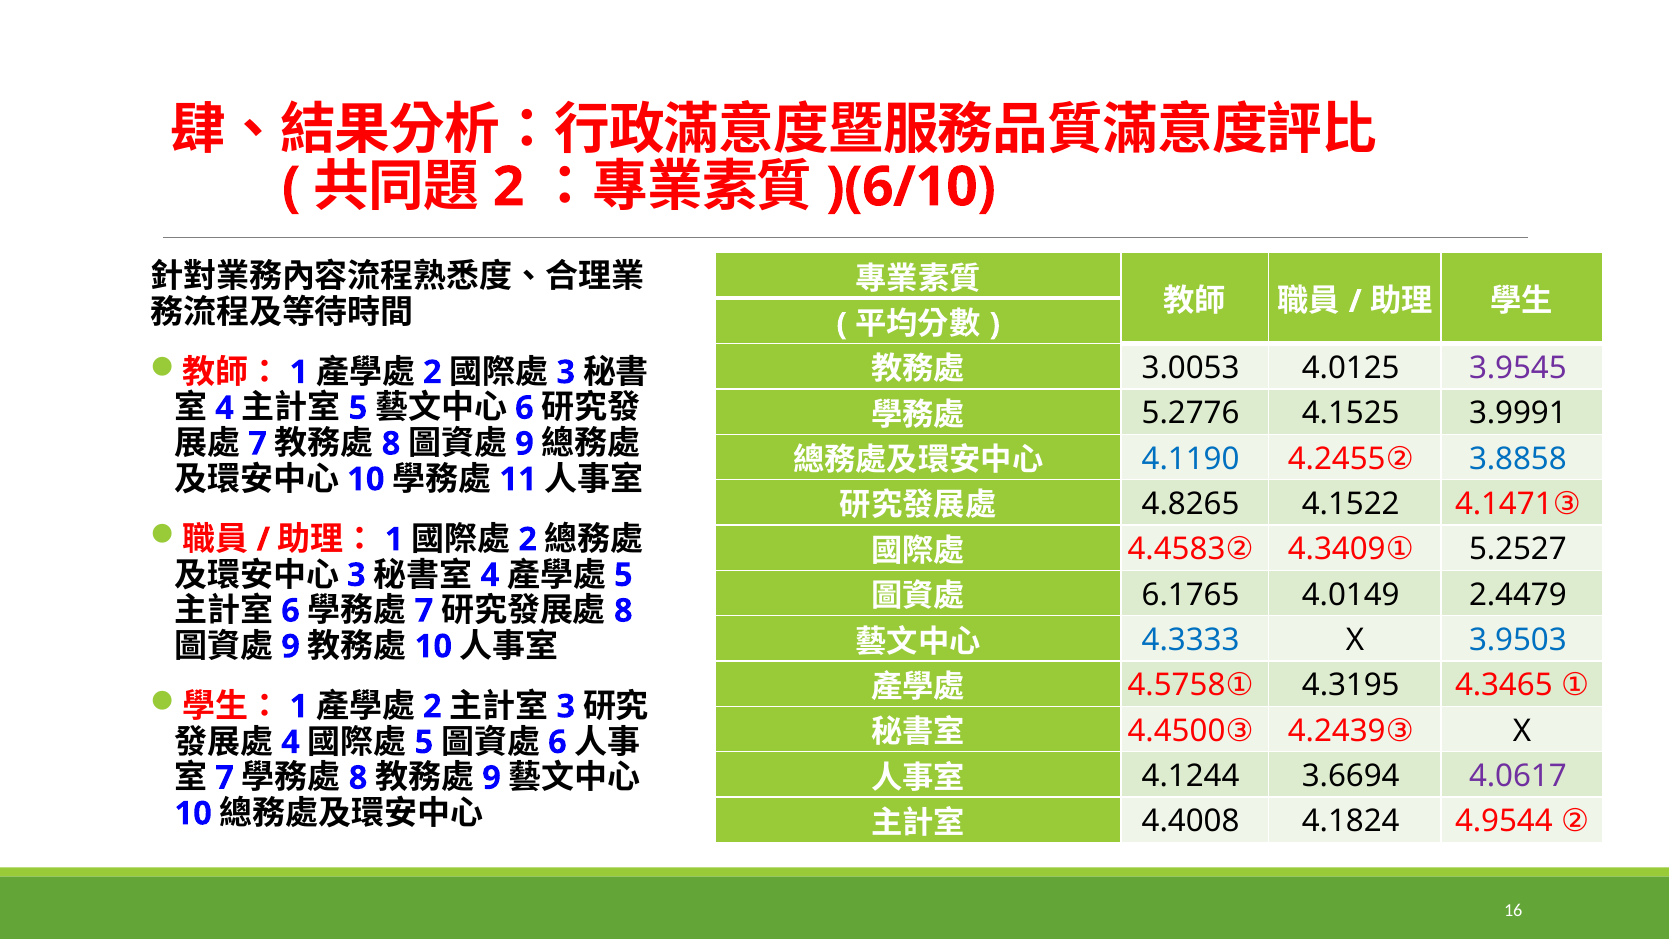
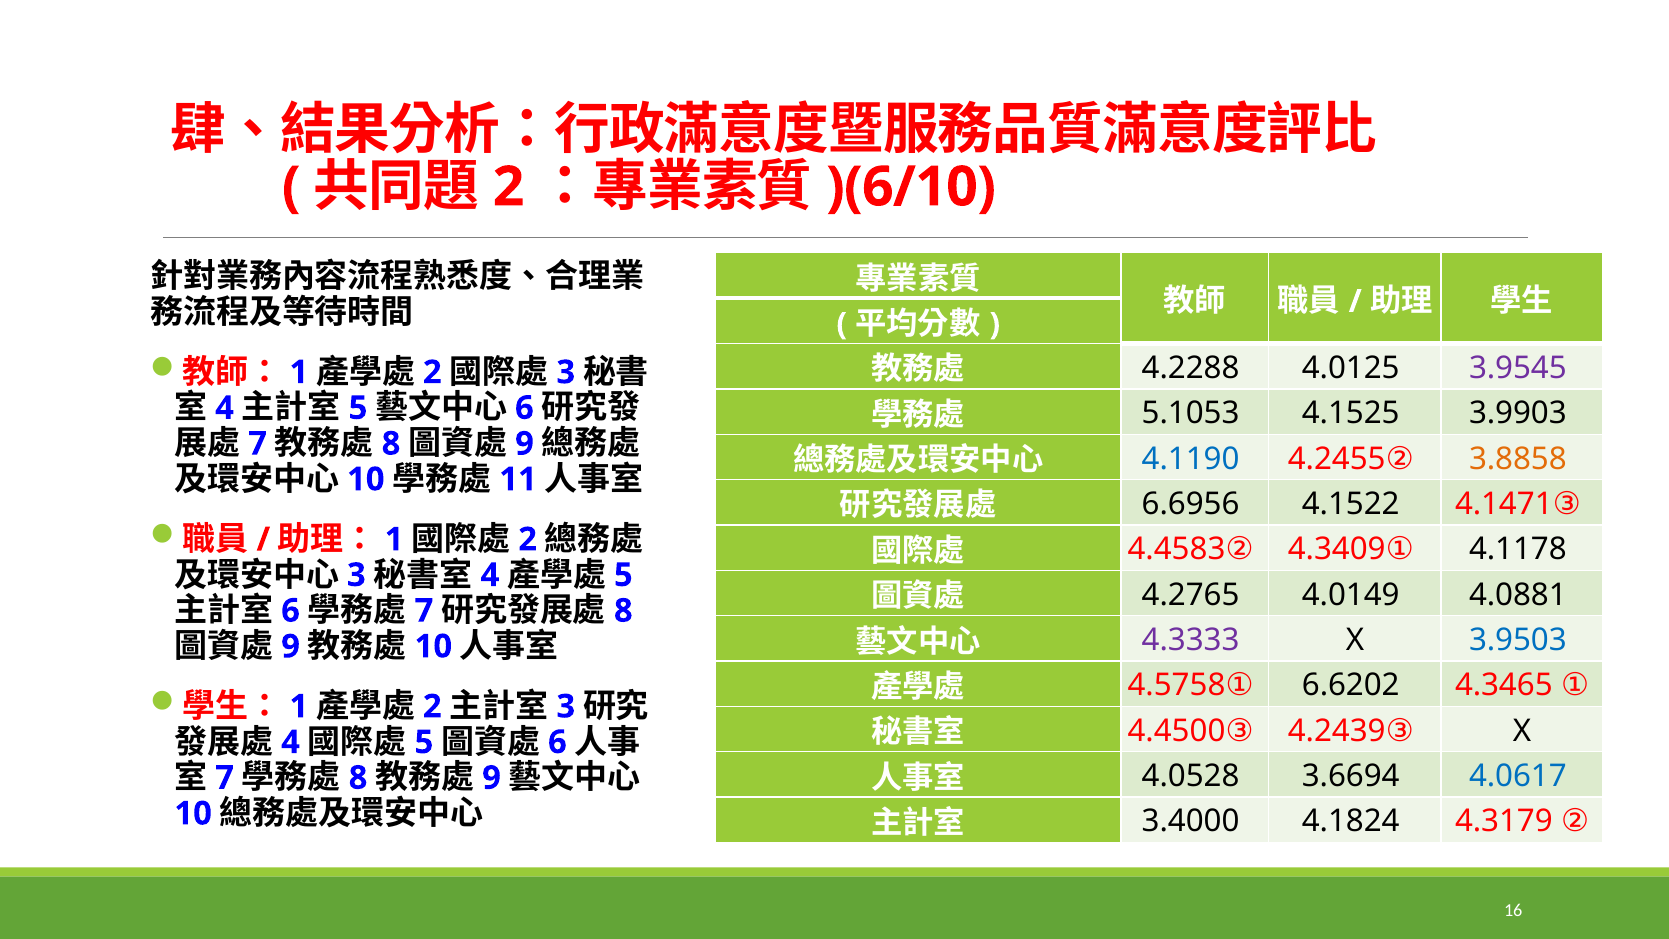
3.0053: 3.0053 -> 4.2288
5.2776: 5.2776 -> 5.1053
3.9991: 3.9991 -> 3.9903
3.8858 colour: blue -> orange
4.8265: 4.8265 -> 6.6956
5.2527: 5.2527 -> 4.1178
6.1765: 6.1765 -> 4.2765
2.4479: 2.4479 -> 4.0881
4.3333 colour: blue -> purple
4.3195: 4.3195 -> 6.6202
4.1244: 4.1244 -> 4.0528
4.0617 colour: purple -> blue
4.4008: 4.4008 -> 3.4000
4.9544: 4.9544 -> 4.3179
